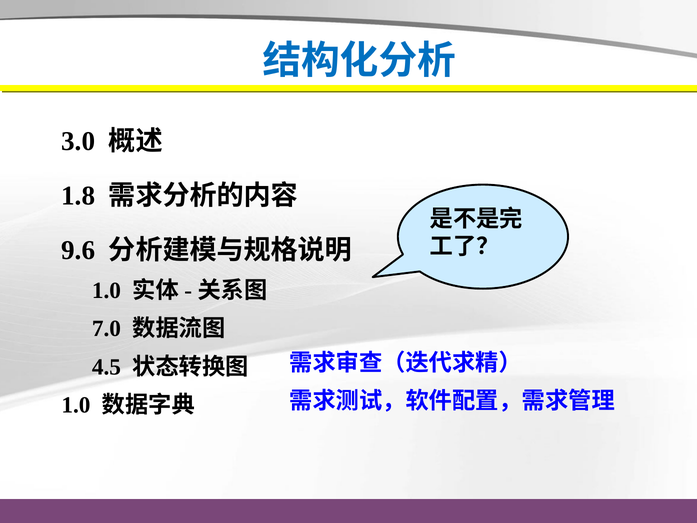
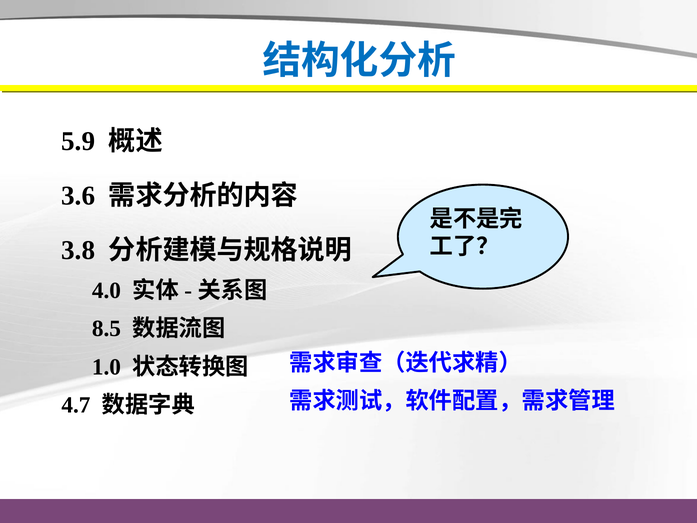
3.0: 3.0 -> 5.9
1.8: 1.8 -> 3.6
9.6: 9.6 -> 3.8
1.0 at (106, 291): 1.0 -> 4.0
7.0: 7.0 -> 8.5
4.5: 4.5 -> 1.0
1.0 at (76, 405): 1.0 -> 4.7
